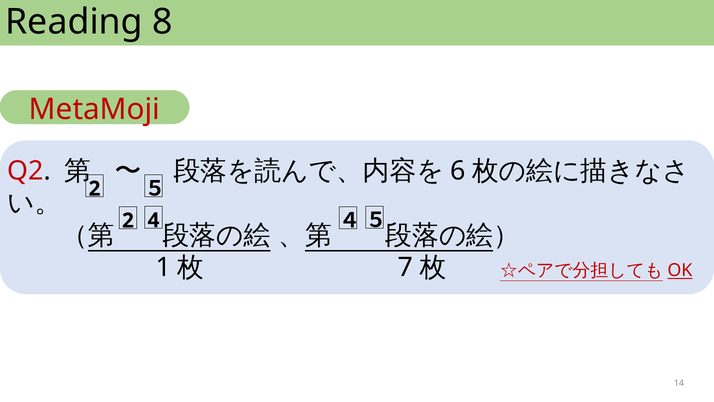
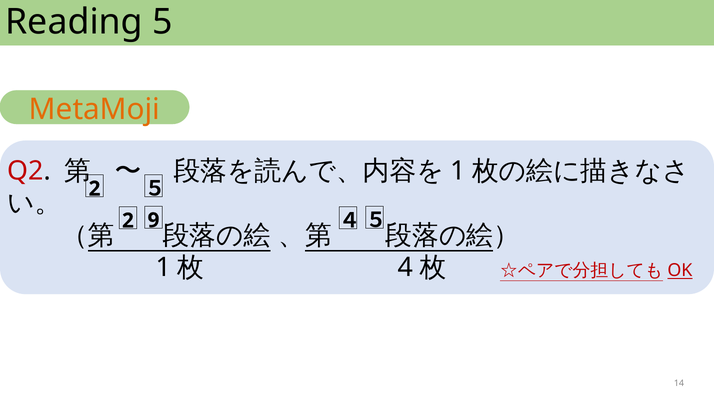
8: 8 -> 5
MetaMoji colour: red -> orange
6 at (458, 171): 6 -> 1
4: 4 -> 9
7: 7 -> 4
